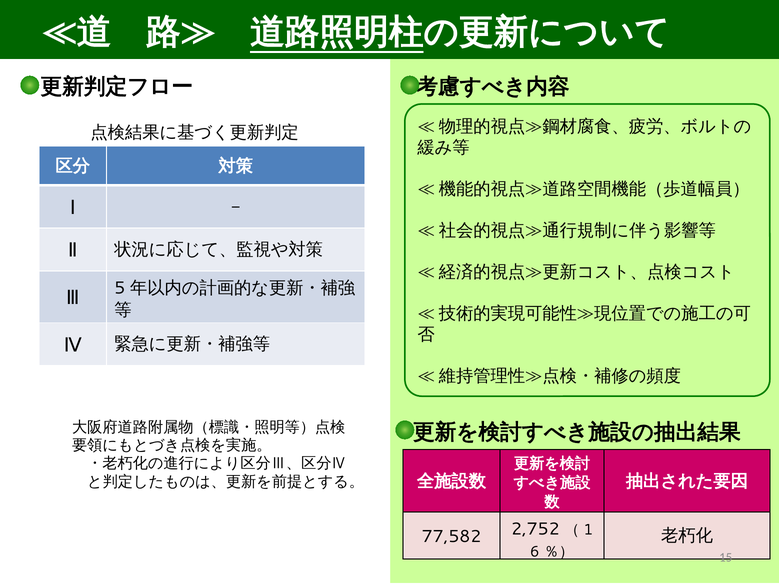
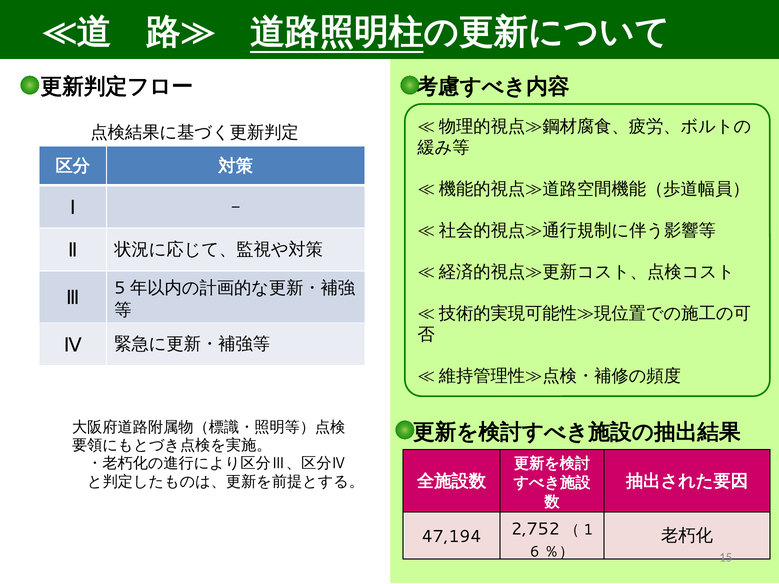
77,582: 77,582 -> 47,194
